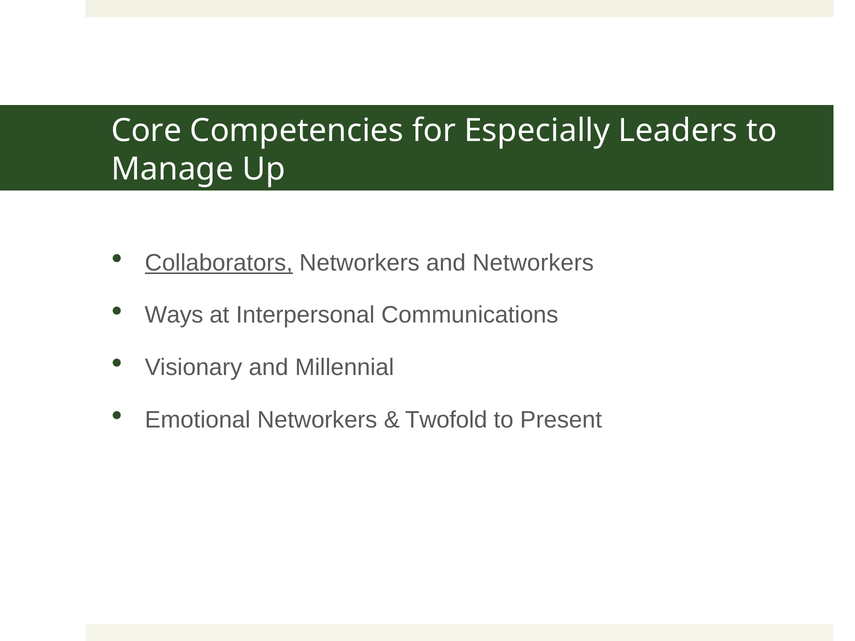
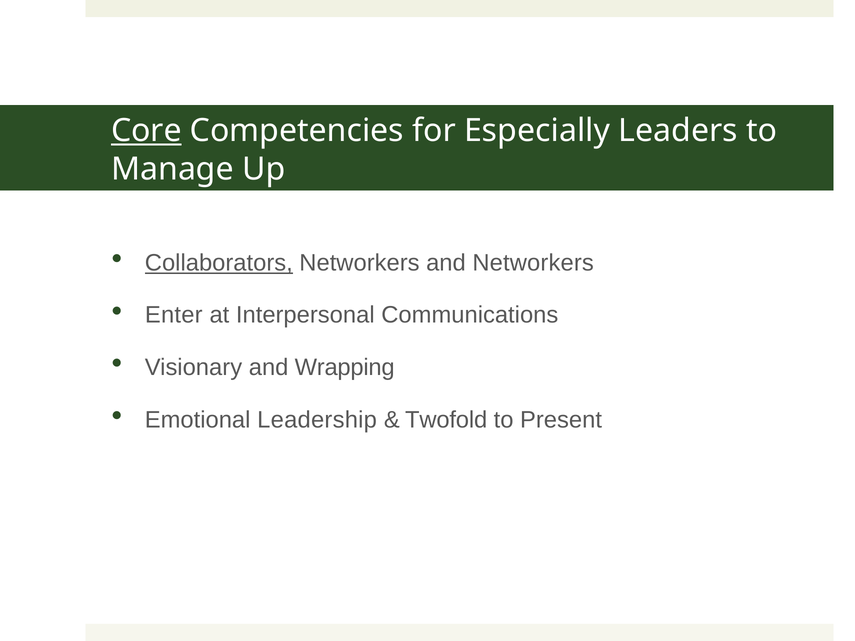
Core underline: none -> present
Ways: Ways -> Enter
Millennial: Millennial -> Wrapping
Emotional Networkers: Networkers -> Leadership
